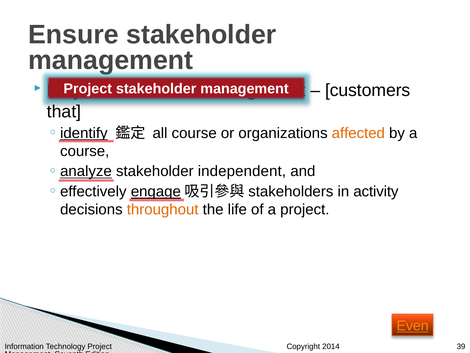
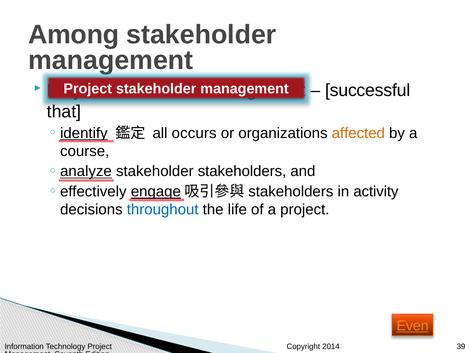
Ensure: Ensure -> Among
customers: customers -> successful
all course: course -> occurs
independent: independent -> stakeholders
throughout colour: orange -> blue
